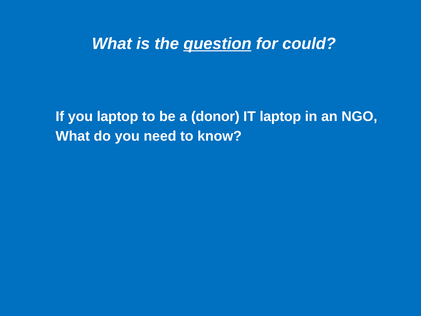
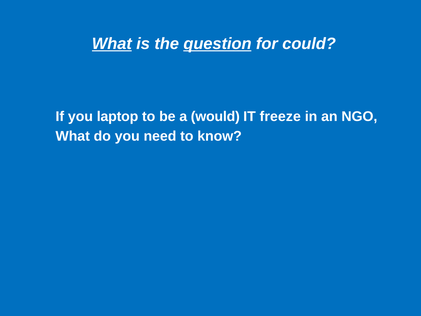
What at (112, 44) underline: none -> present
donor: donor -> would
IT laptop: laptop -> freeze
